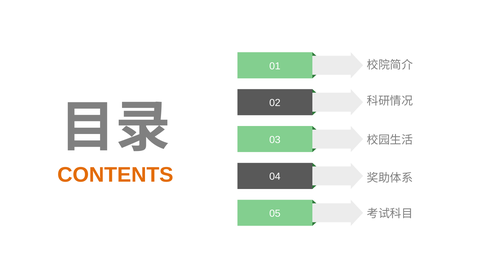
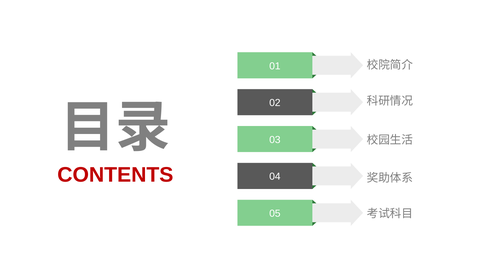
CONTENTS colour: orange -> red
